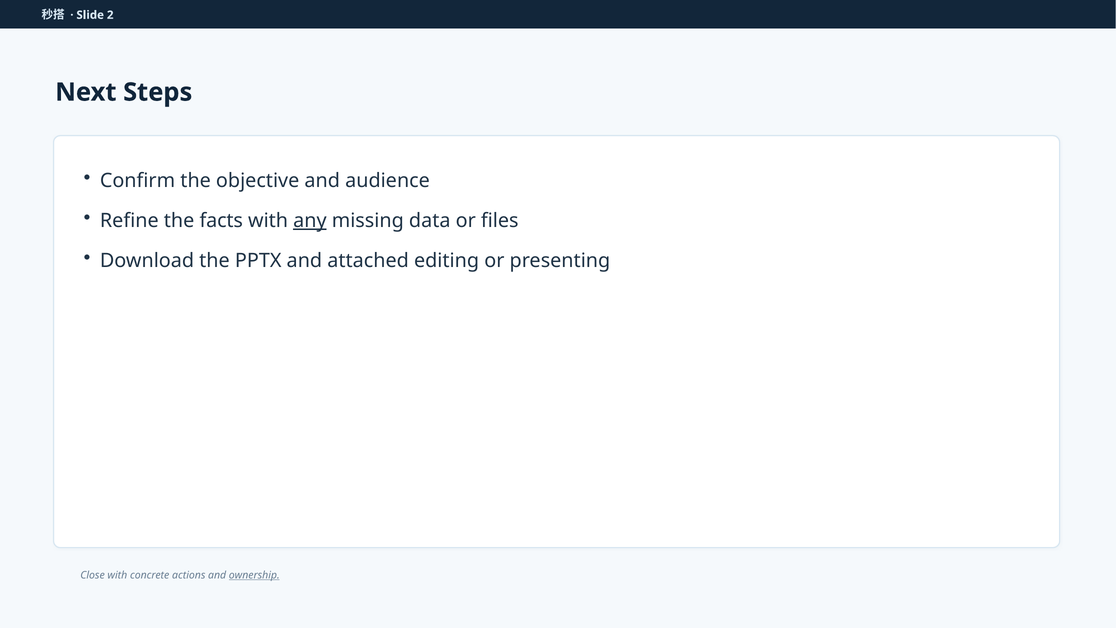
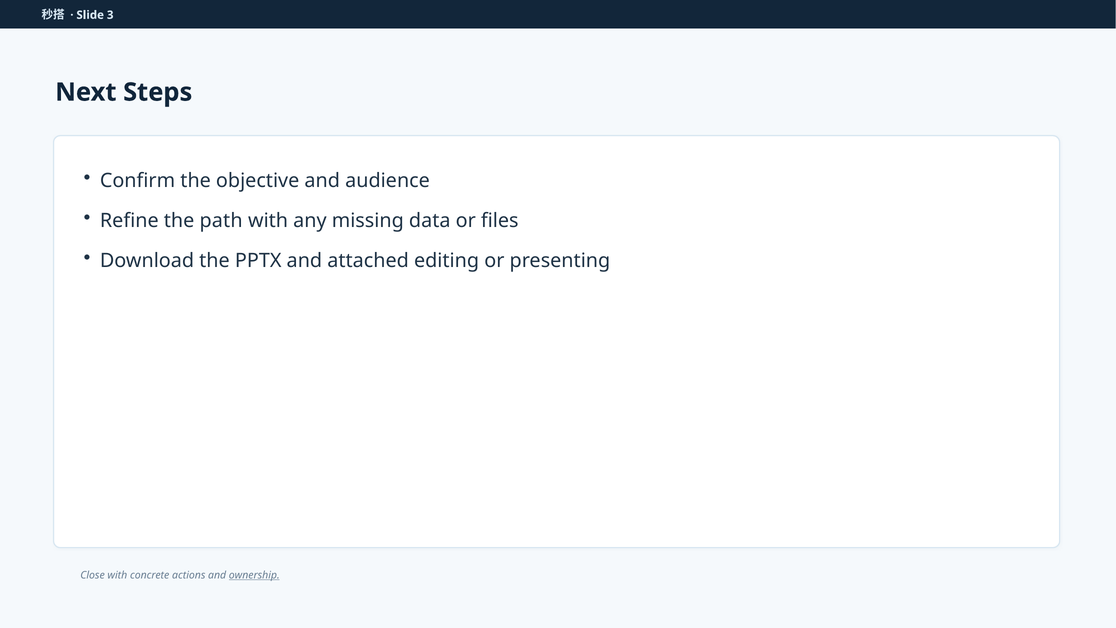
2: 2 -> 3
facts: facts -> path
any underline: present -> none
